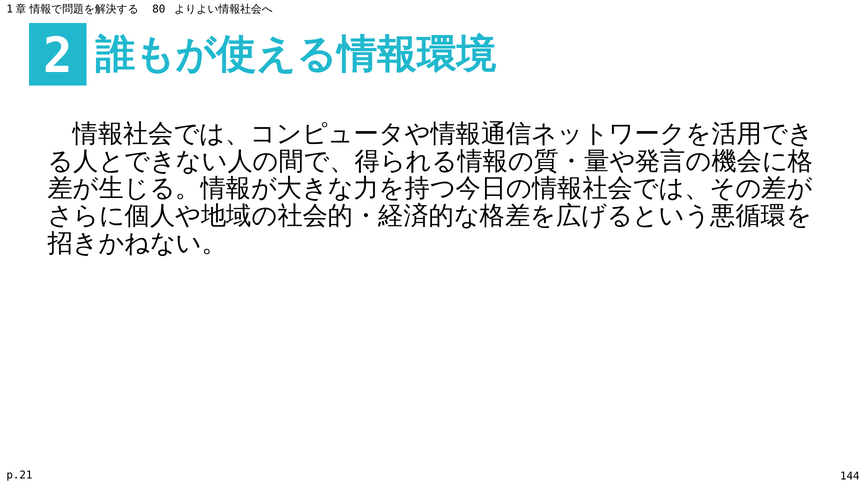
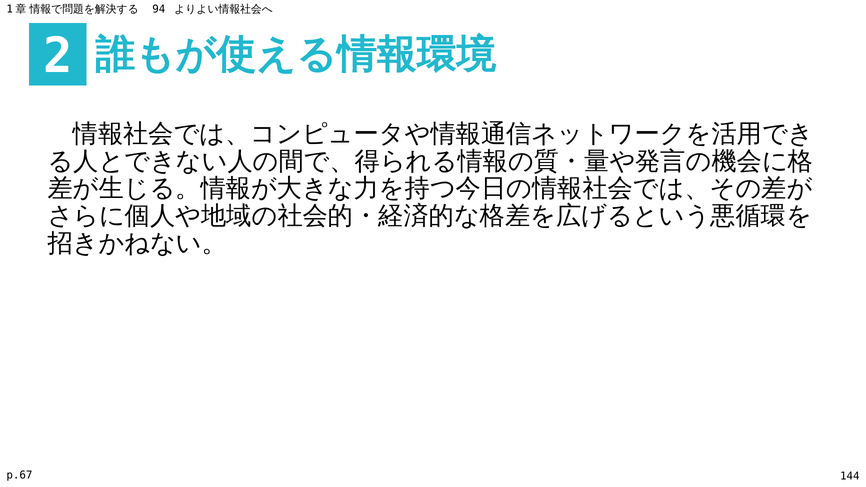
80: 80 -> 94
p.21: p.21 -> p.67
